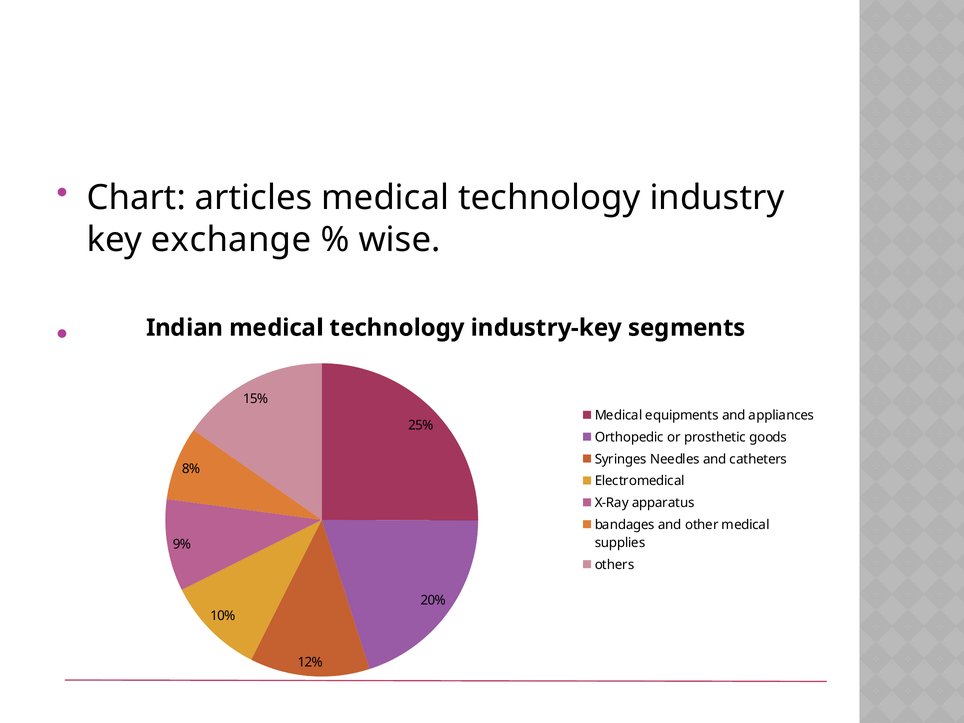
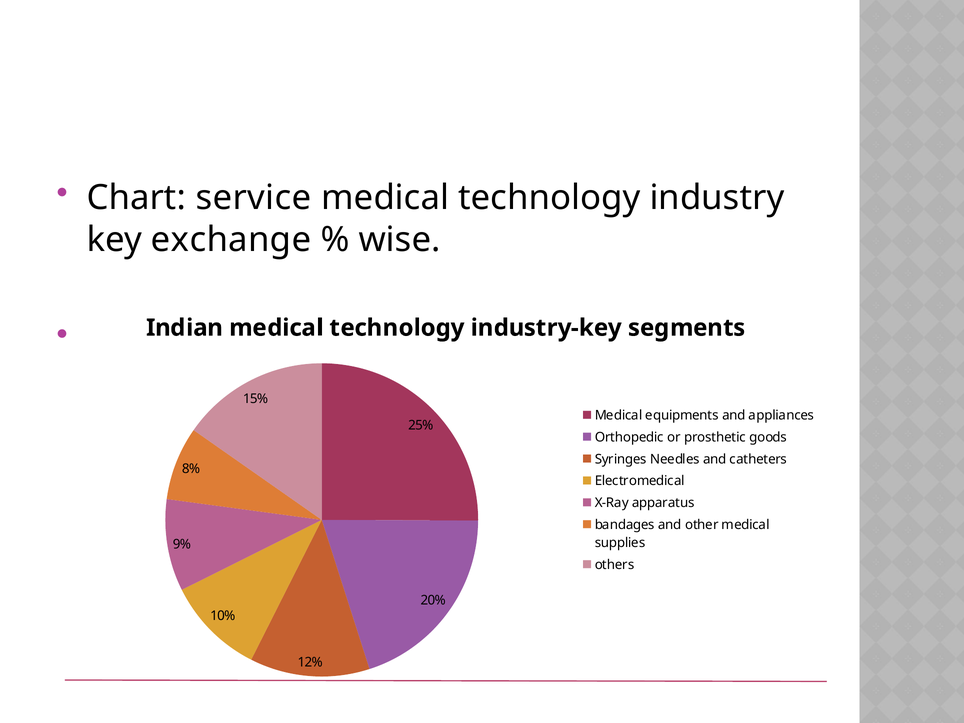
articles: articles -> service
